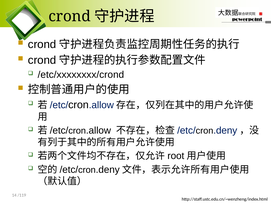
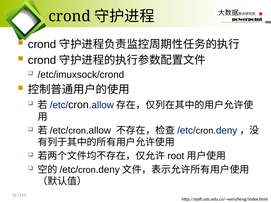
/etc/xxxxxxxx/crond: /etc/xxxxxxxx/crond -> /etc/imuxsock/crond
